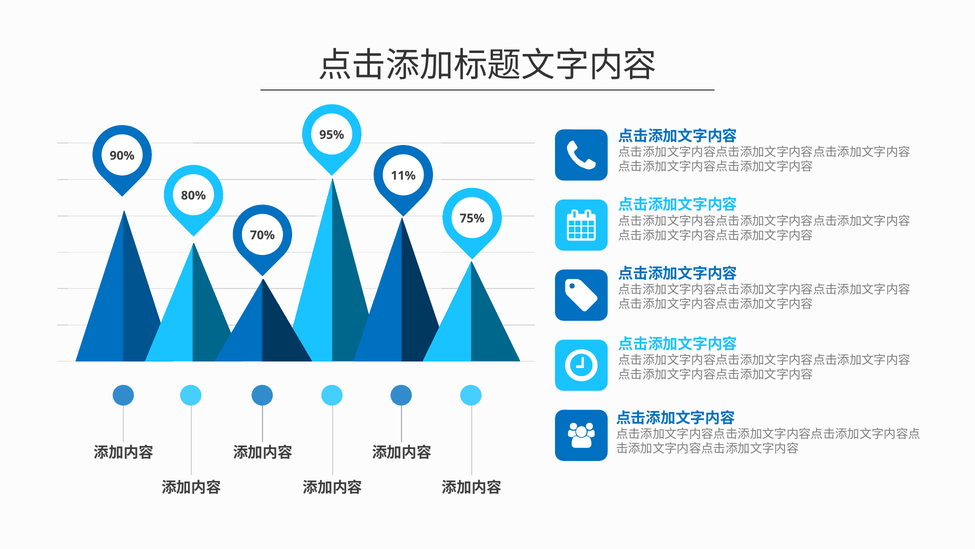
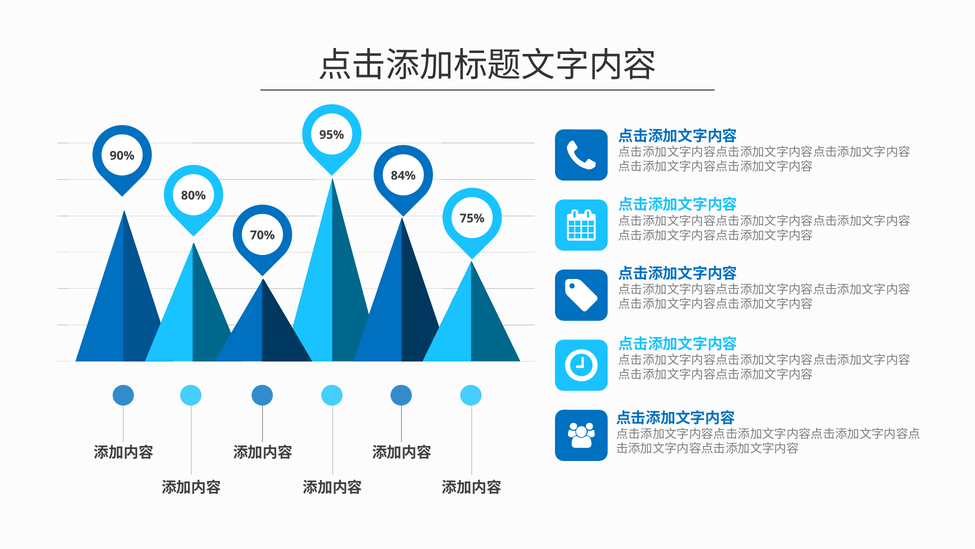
11%: 11% -> 84%
